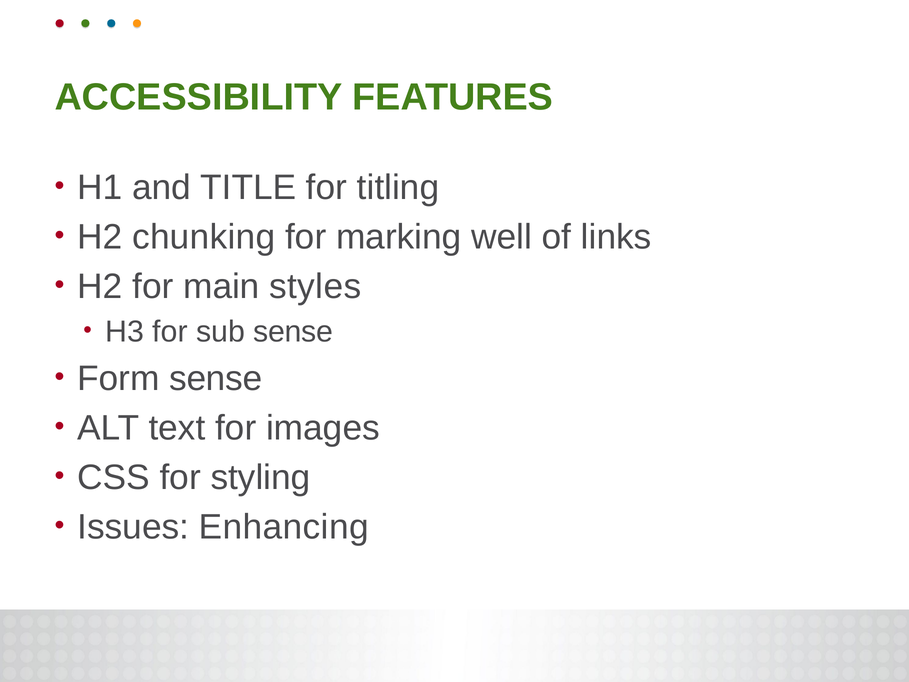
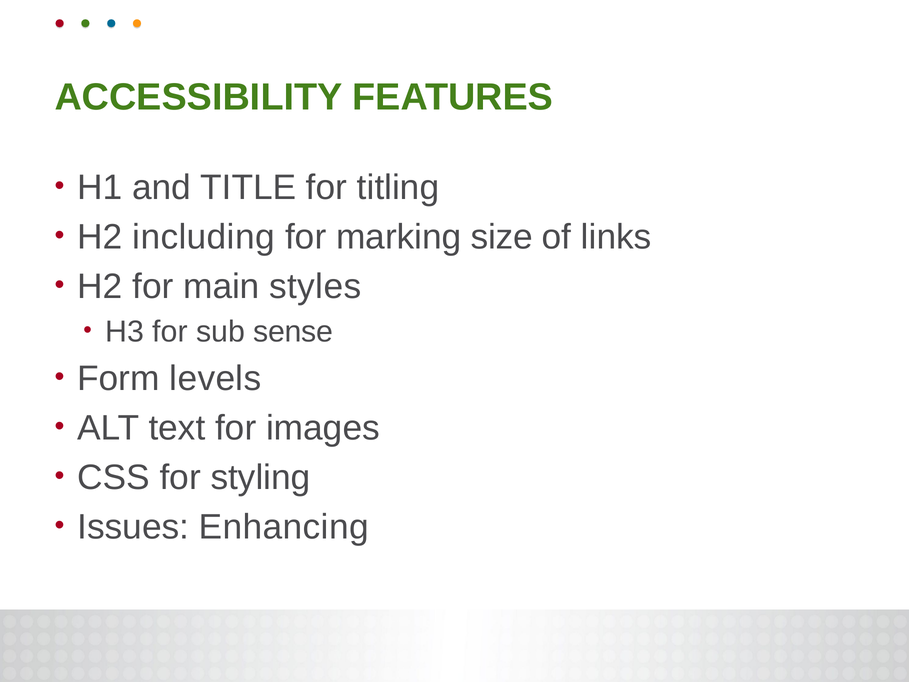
chunking: chunking -> including
well: well -> size
Form sense: sense -> levels
